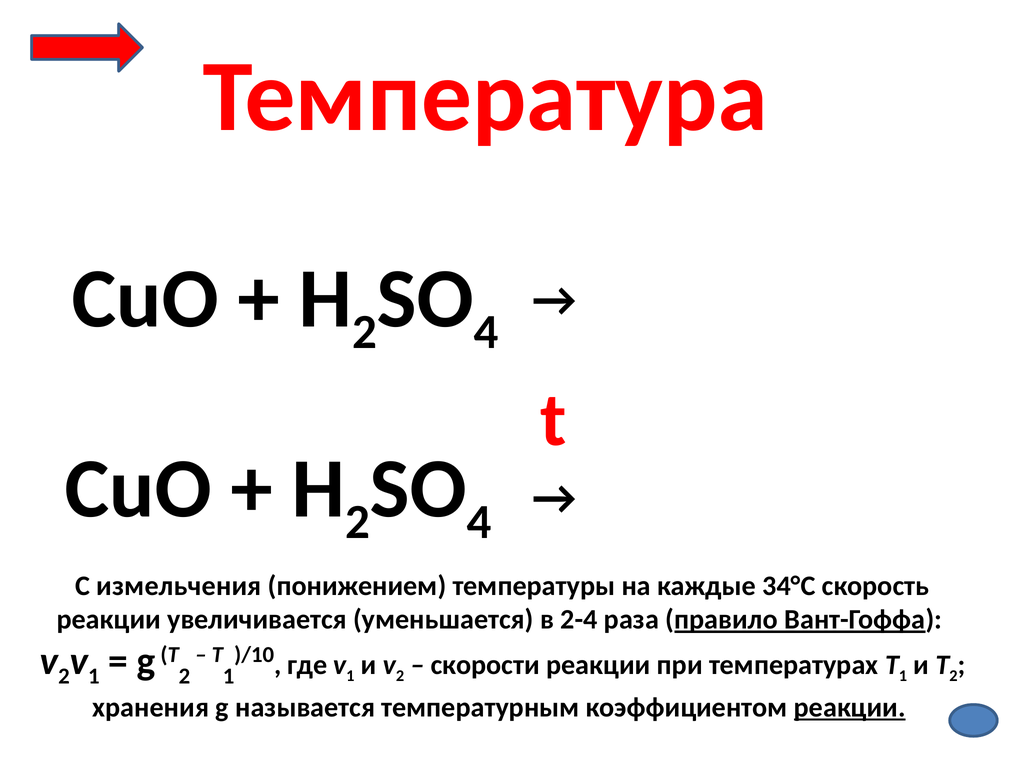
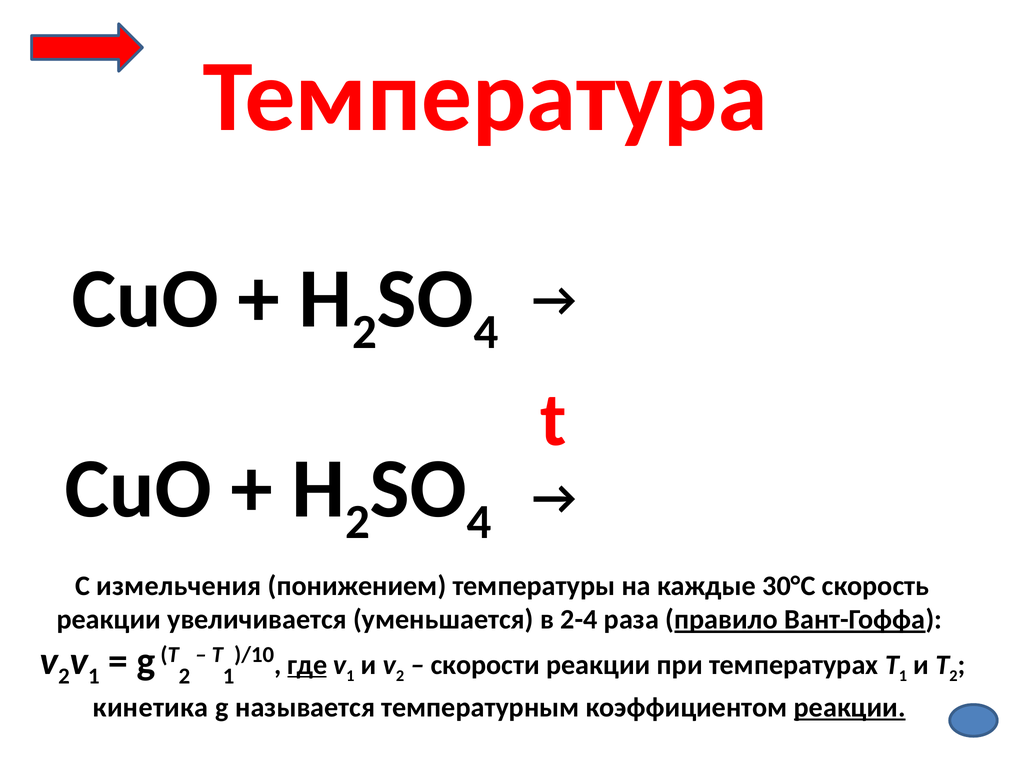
34°С: 34°С -> 30°С
где underline: none -> present
хранения: хранения -> кинетика
